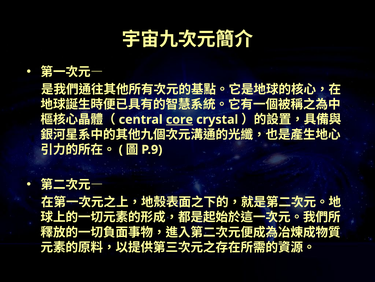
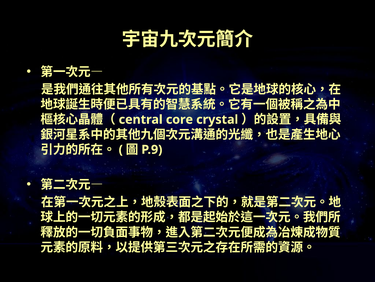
core underline: present -> none
